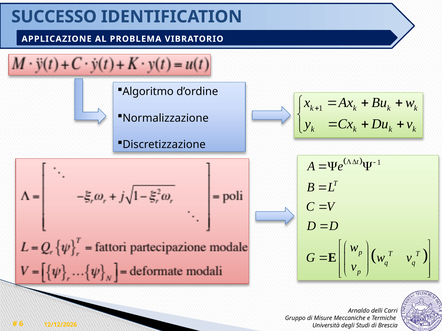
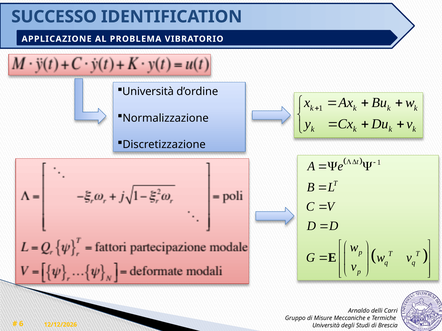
Algoritmo at (148, 92): Algoritmo -> Università
